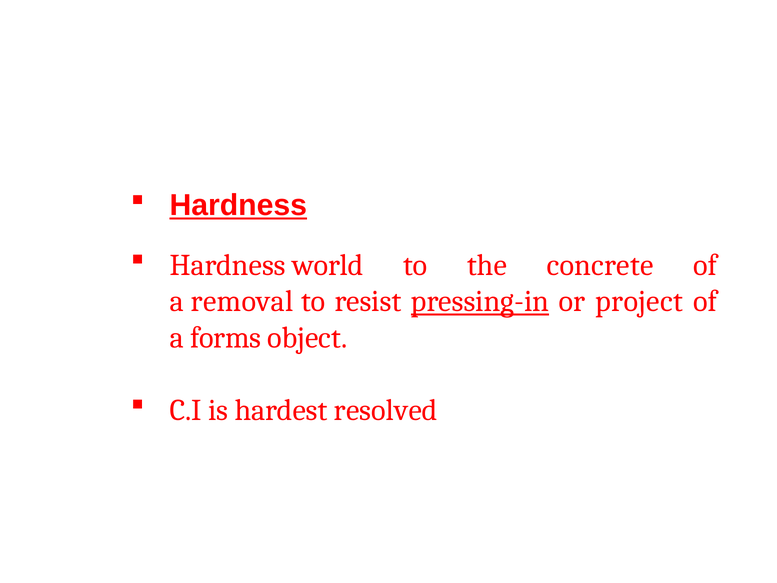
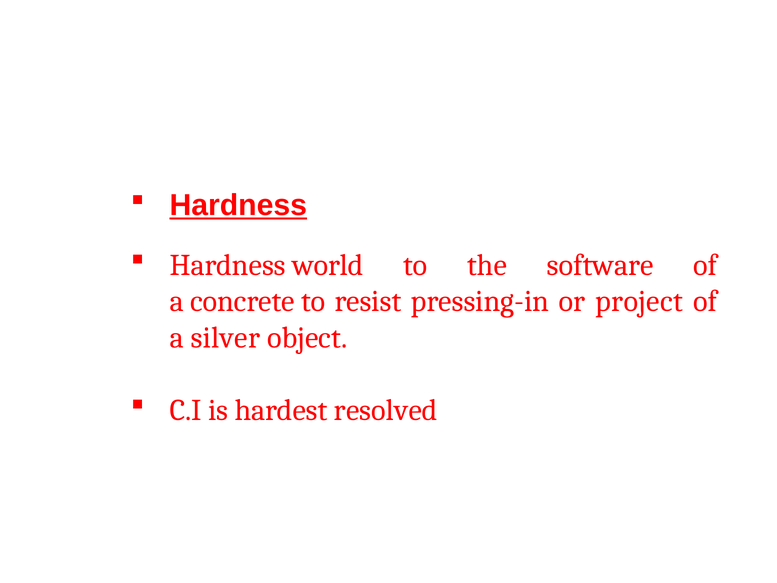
concrete: concrete -> software
removal: removal -> concrete
pressing-in underline: present -> none
forms: forms -> silver
